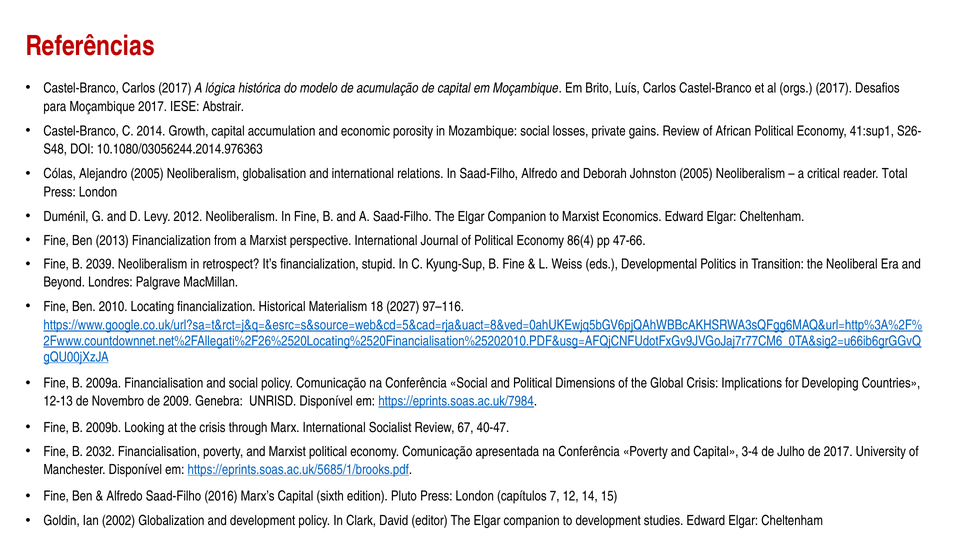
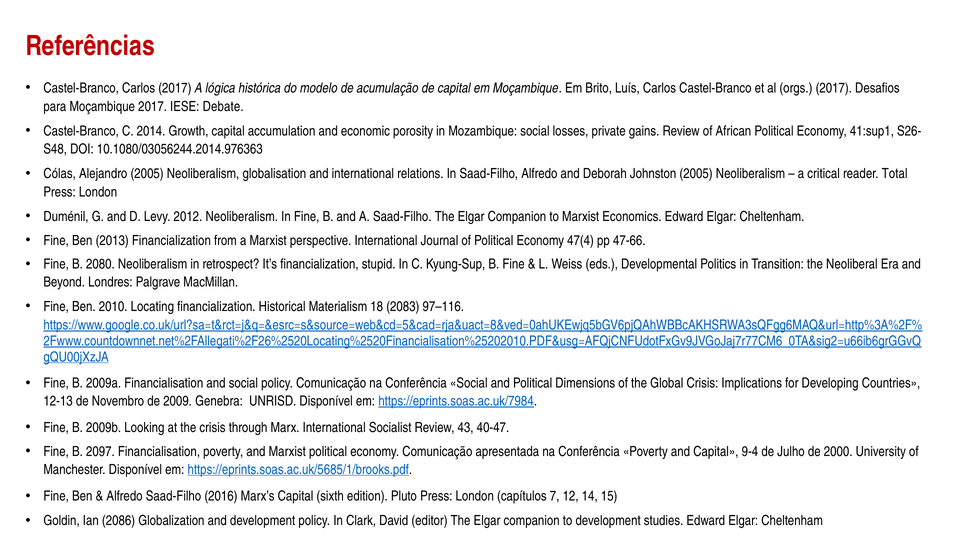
Abstrair: Abstrair -> Debate
86(4: 86(4 -> 47(4
2039: 2039 -> 2080
2027: 2027 -> 2083
67: 67 -> 43
2032: 2032 -> 2097
3-4: 3-4 -> 9-4
de 2017: 2017 -> 2000
2002: 2002 -> 2086
